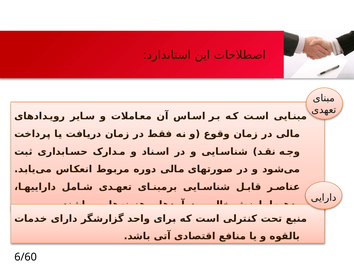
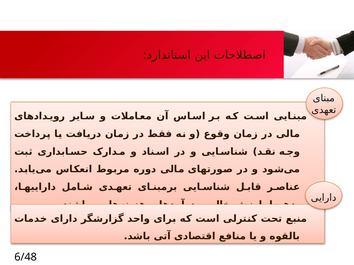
6/60: 6/60 -> 6/48
